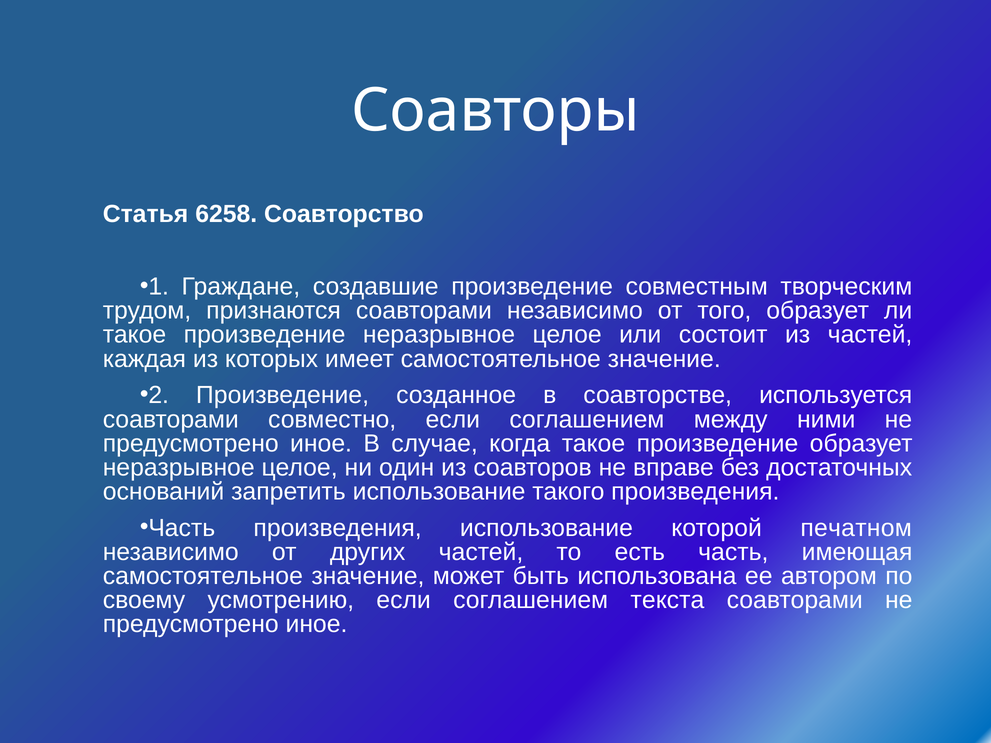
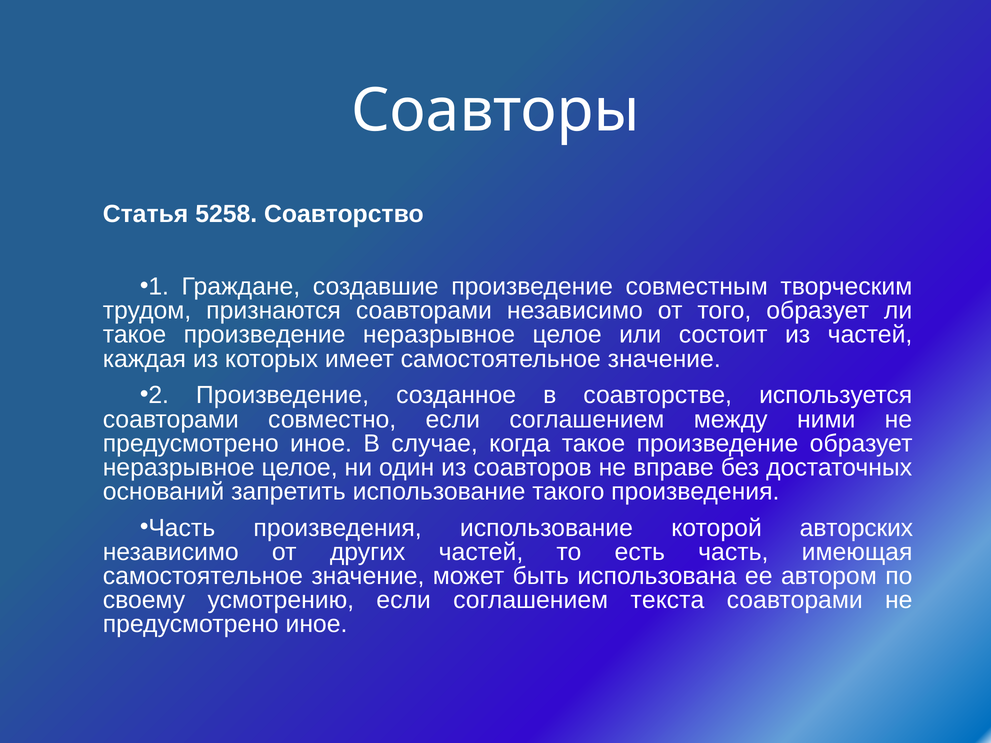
6258: 6258 -> 5258
печатном: печатном -> авторских
